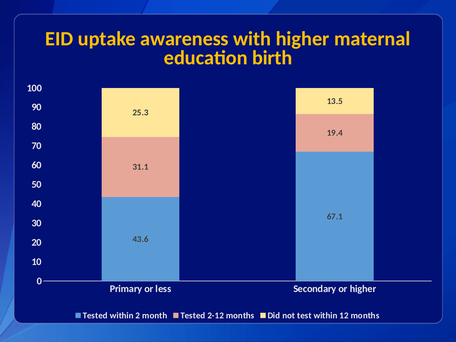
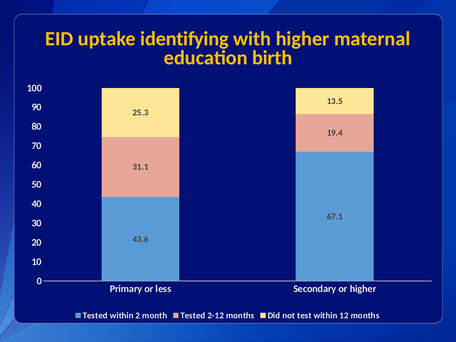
awareness: awareness -> identifying
